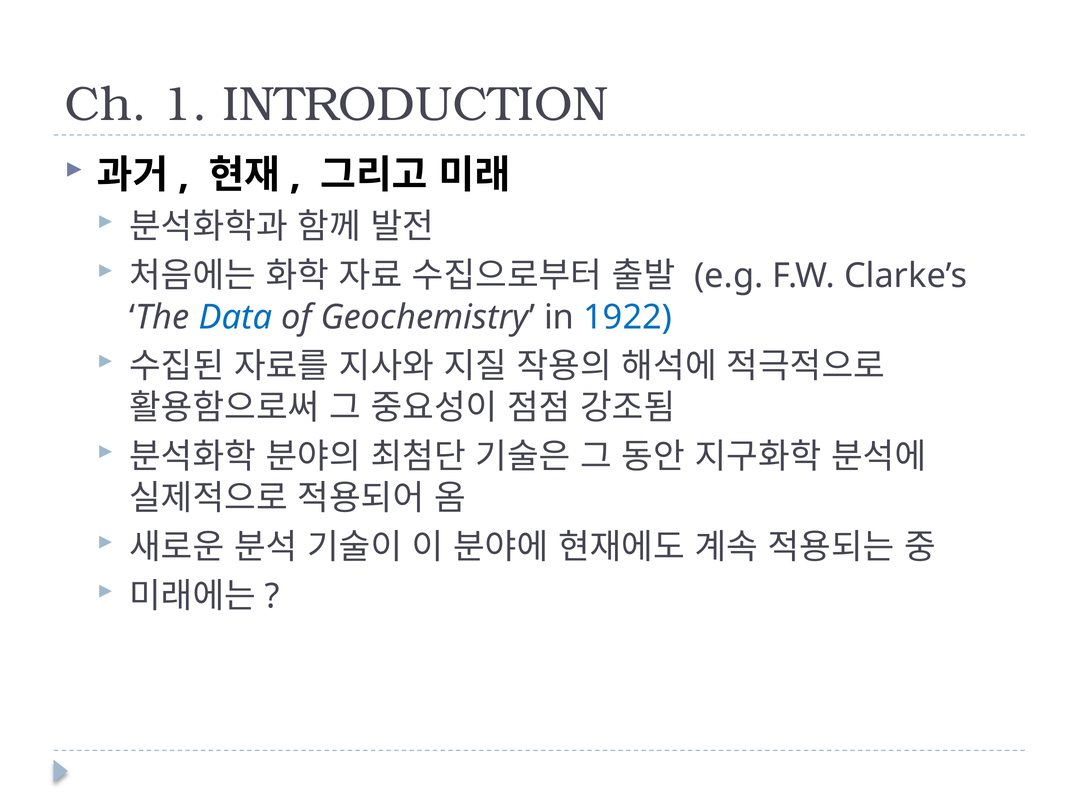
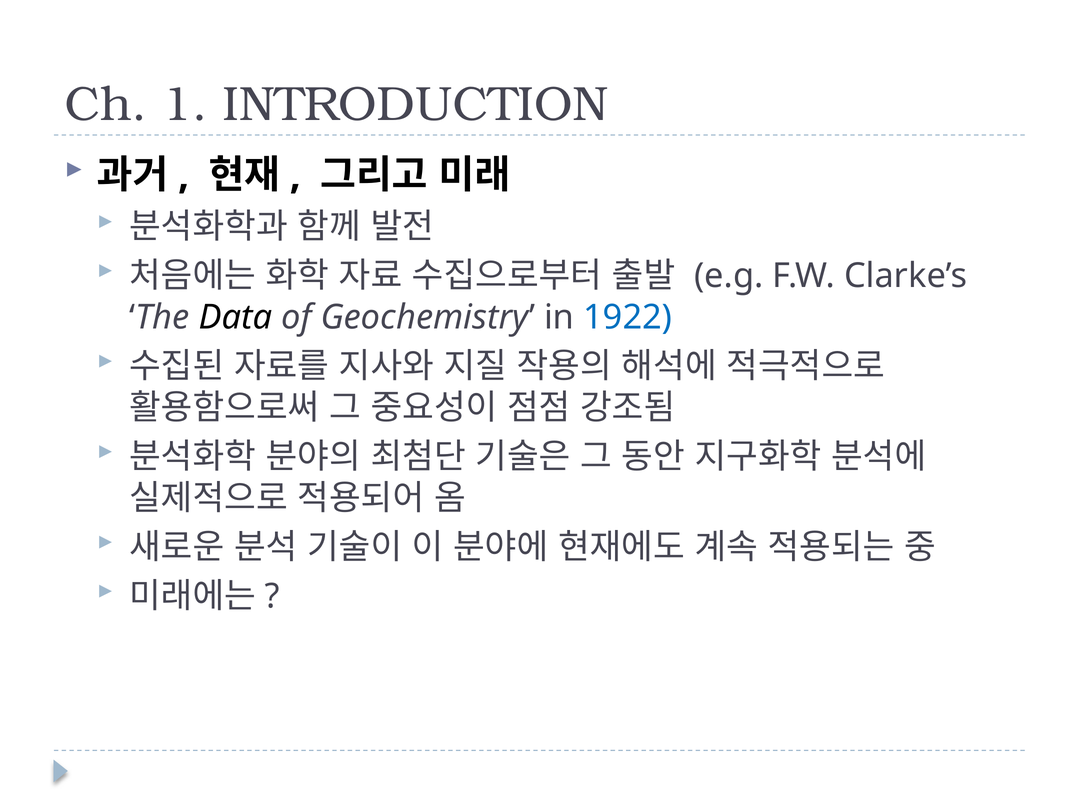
Data colour: blue -> black
